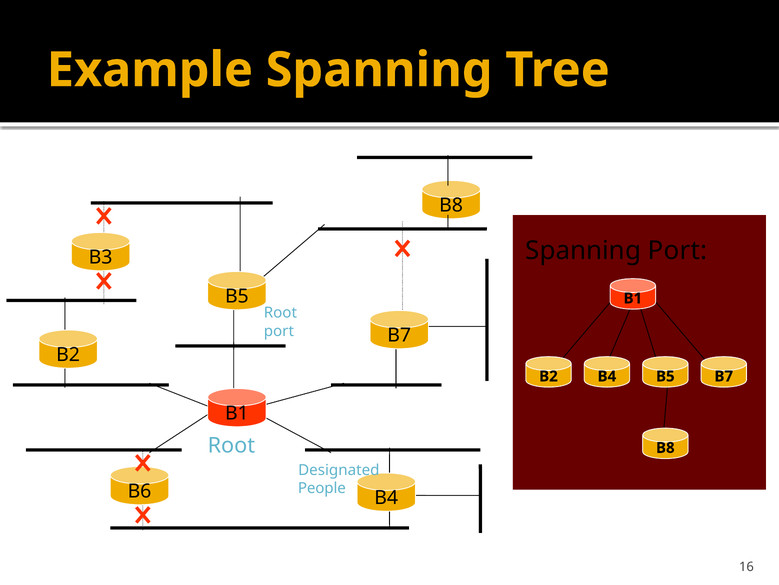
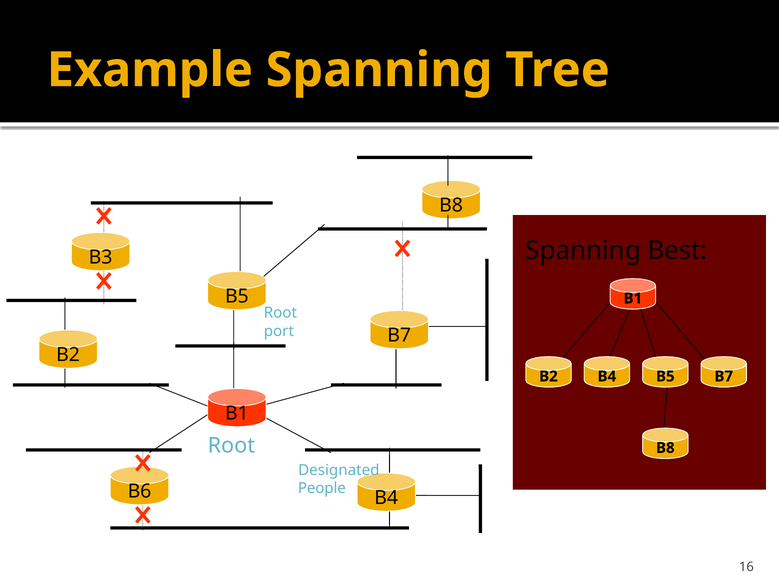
Spanning Port: Port -> Best
